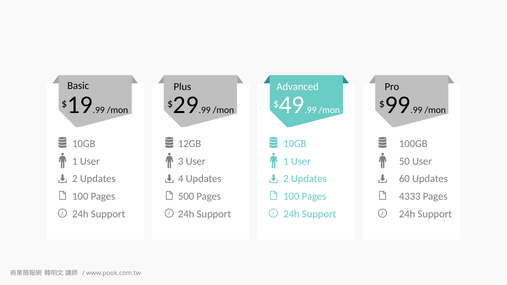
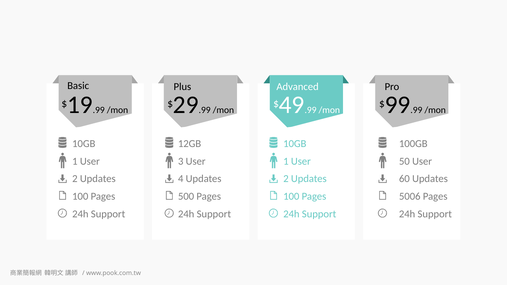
4333: 4333 -> 5006
